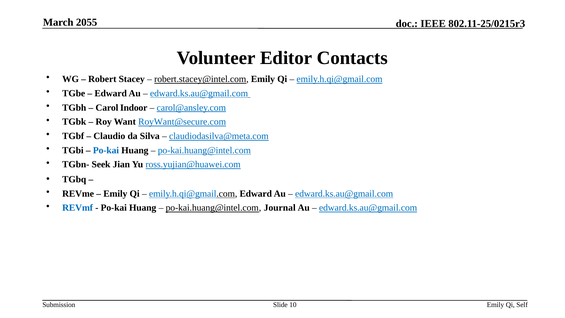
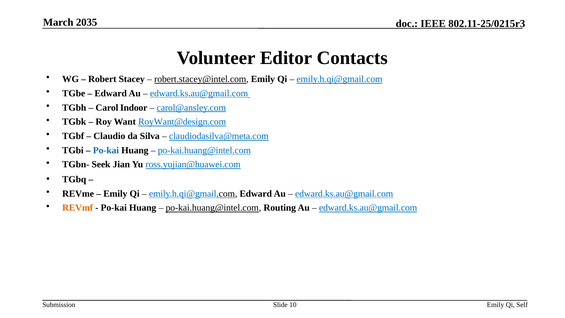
2055: 2055 -> 2035
RoyWant@secure.com: RoyWant@secure.com -> RoyWant@design.com
REVmf colour: blue -> orange
Journal: Journal -> Routing
